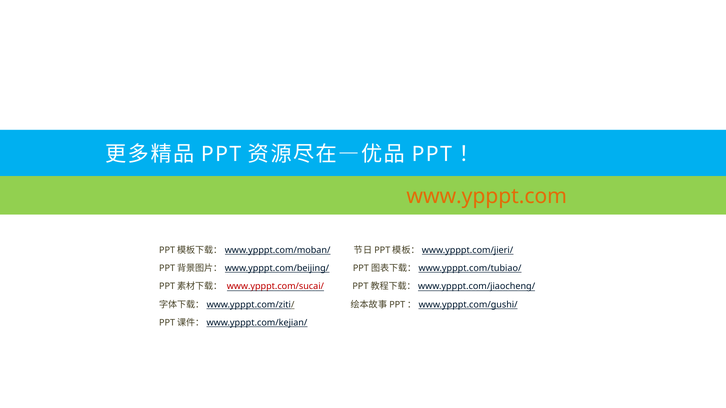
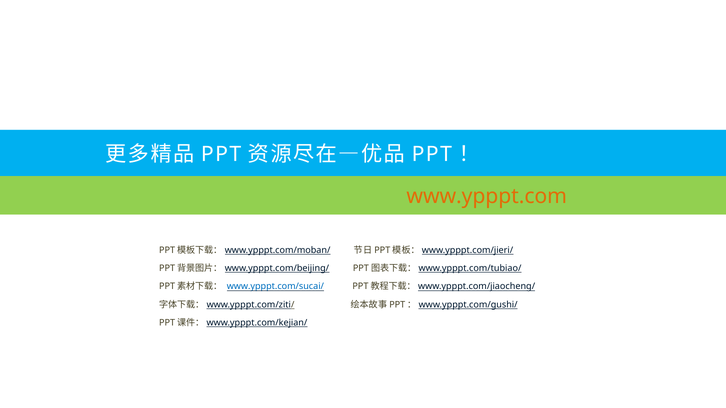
www.ypppt.com/sucai/ colour: red -> blue
